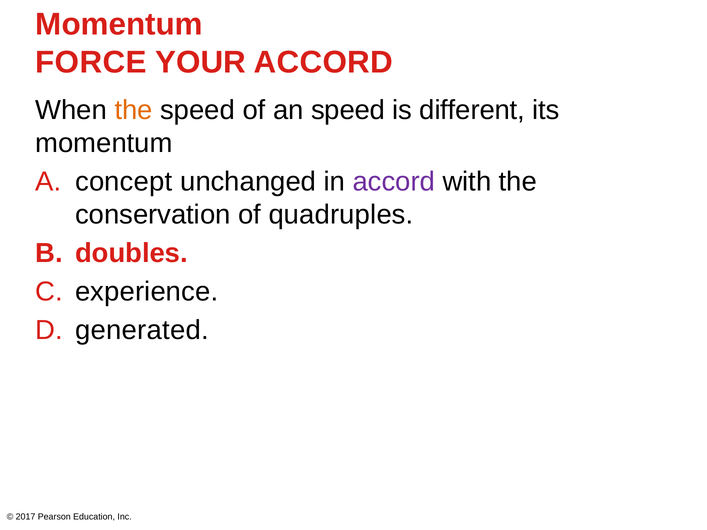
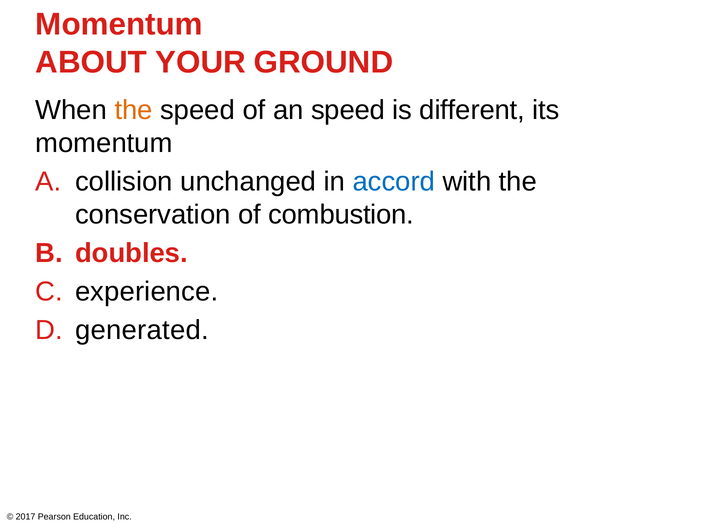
FORCE: FORCE -> ABOUT
YOUR ACCORD: ACCORD -> GROUND
concept: concept -> collision
accord at (394, 182) colour: purple -> blue
quadruples: quadruples -> combustion
